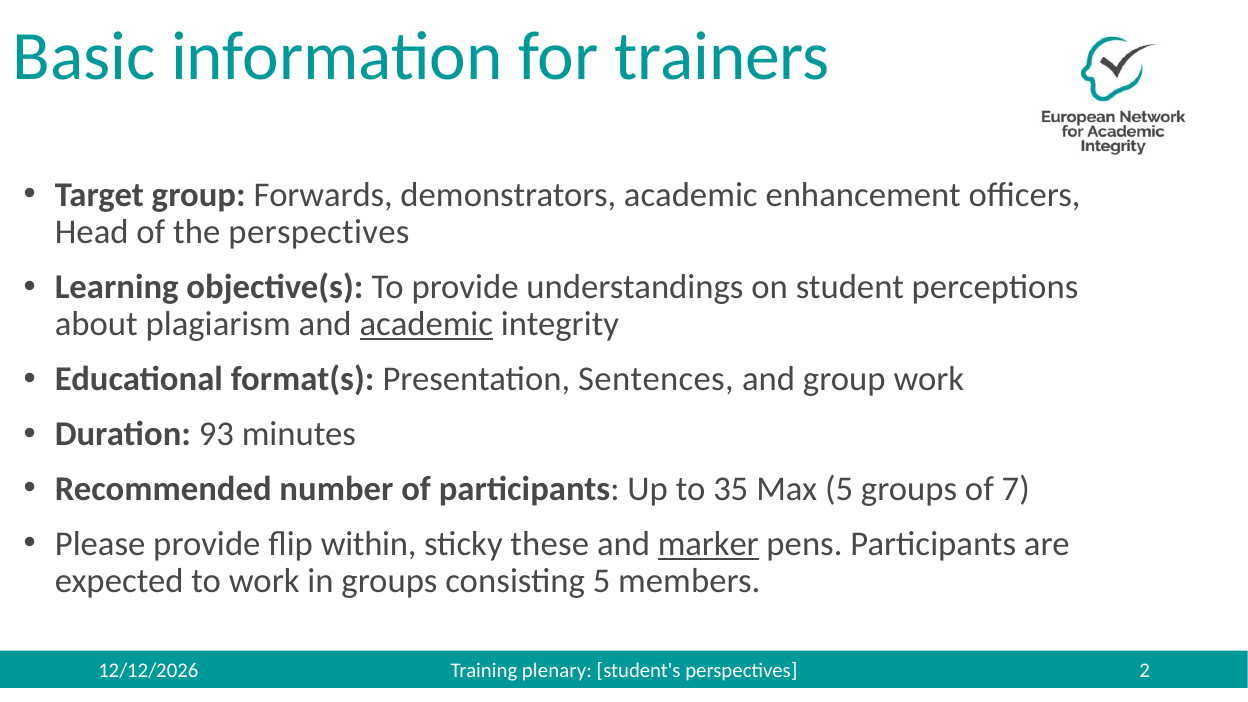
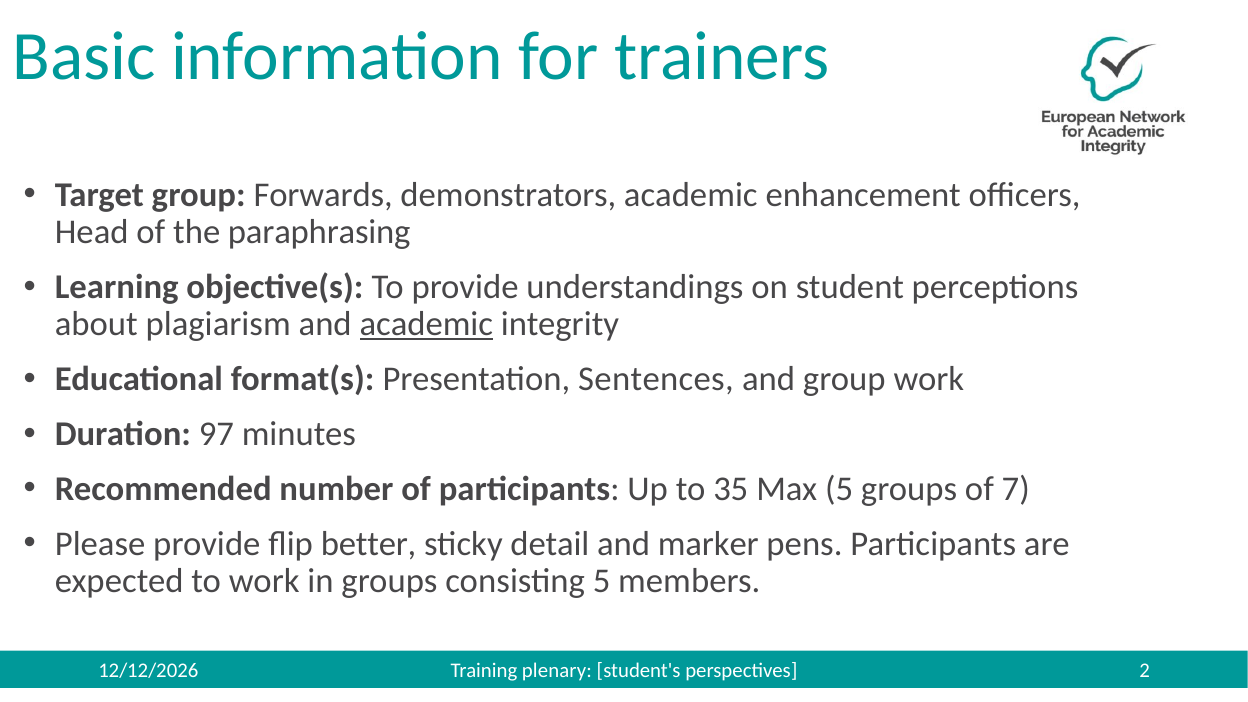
the perspectives: perspectives -> paraphrasing
93: 93 -> 97
within: within -> better
these: these -> detail
marker underline: present -> none
